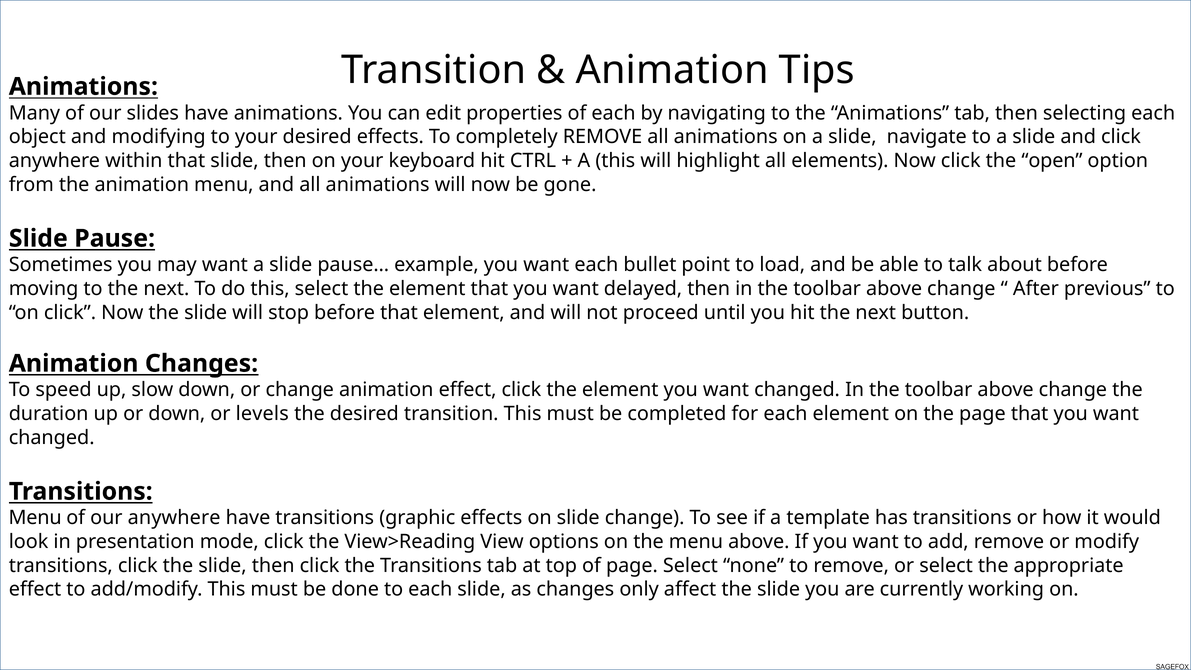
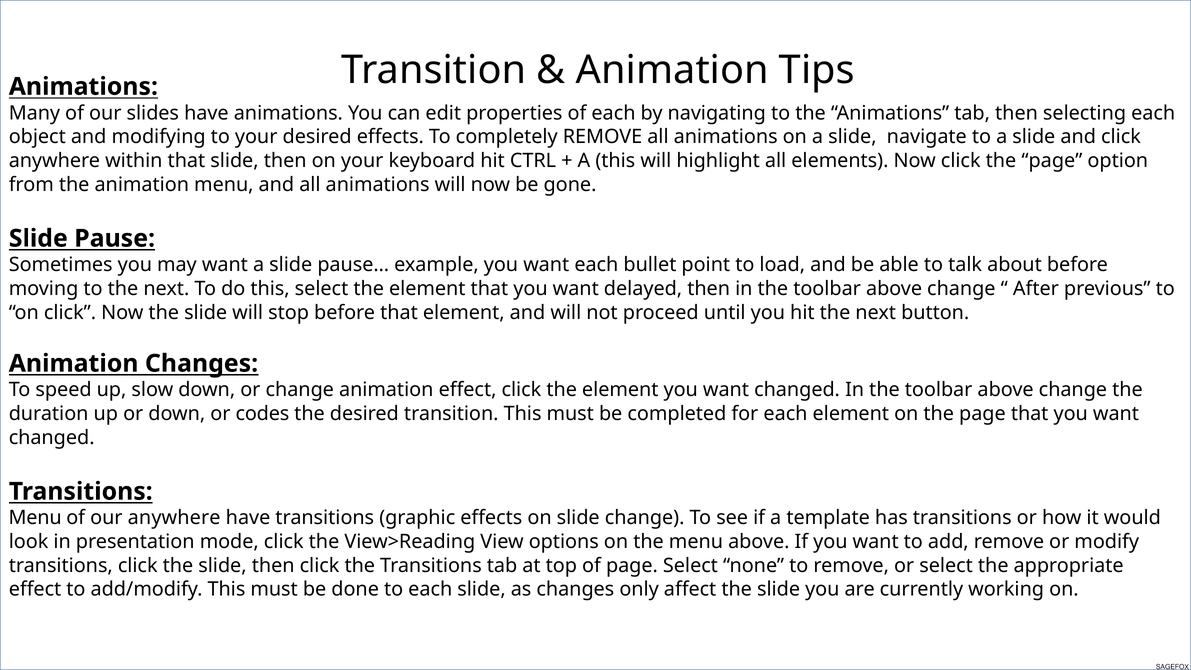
click the open: open -> page
levels: levels -> codes
